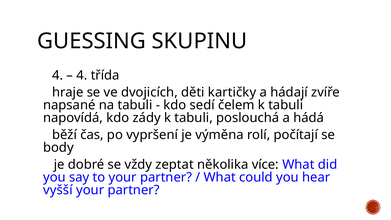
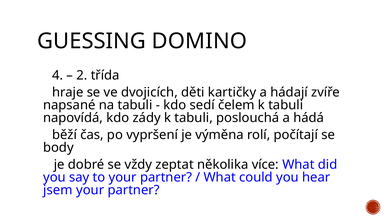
SKUPINU: SKUPINU -> DOMINO
4: 4 -> 2
vyšší: vyšší -> jsem
